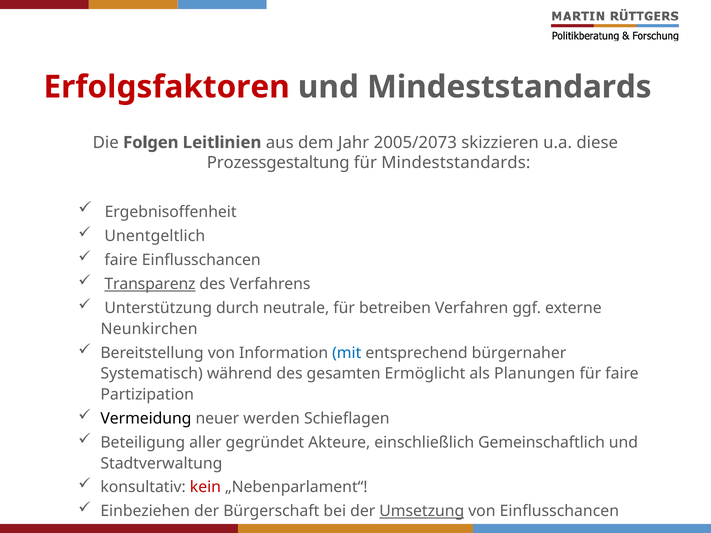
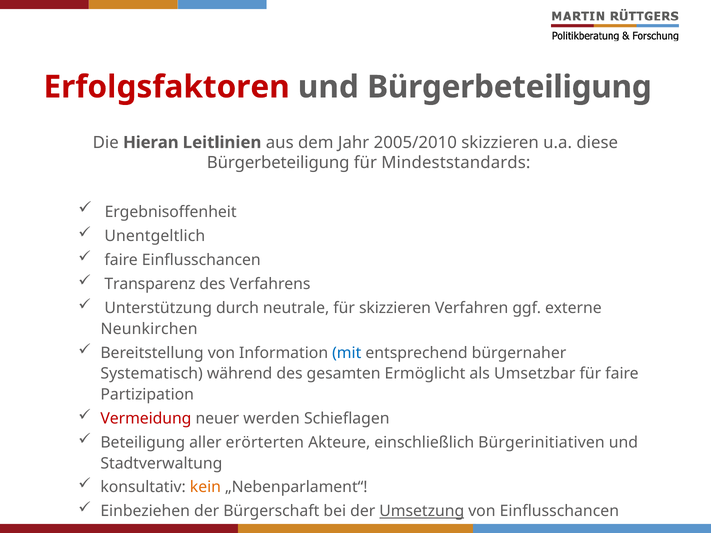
und Mindeststandards: Mindeststandards -> Bürgerbeteiligung
Folgen: Folgen -> Hieran
2005/2073: 2005/2073 -> 2005/2010
Prozessgestaltung at (278, 163): Prozessgestaltung -> Bürgerbeteiligung
Transparenz underline: present -> none
für betreiben: betreiben -> skizzieren
Planungen: Planungen -> Umsetzbar
Vermeidung colour: black -> red
gegründet: gegründet -> erörterten
Gemeinschaftlich: Gemeinschaftlich -> Bürgerinitiativen
kein colour: red -> orange
